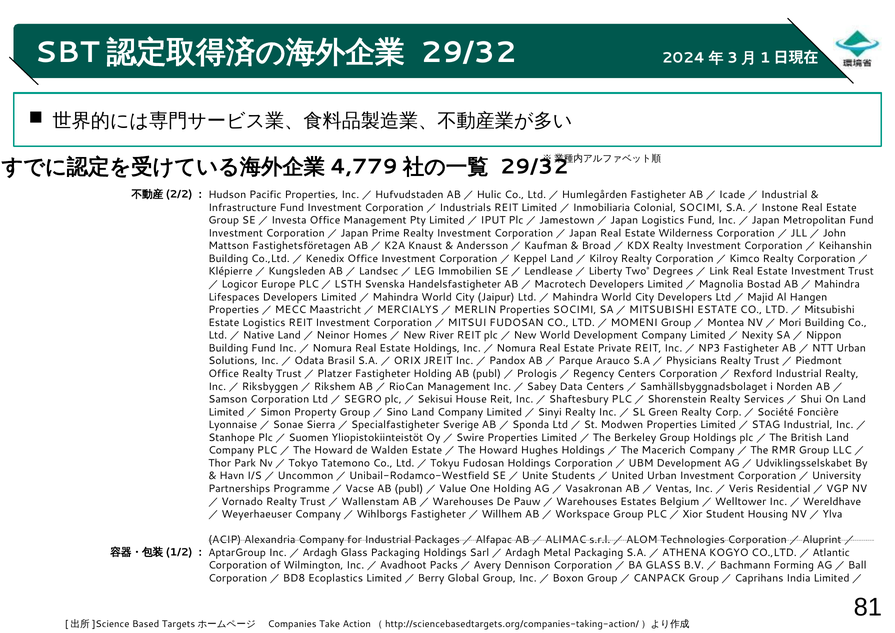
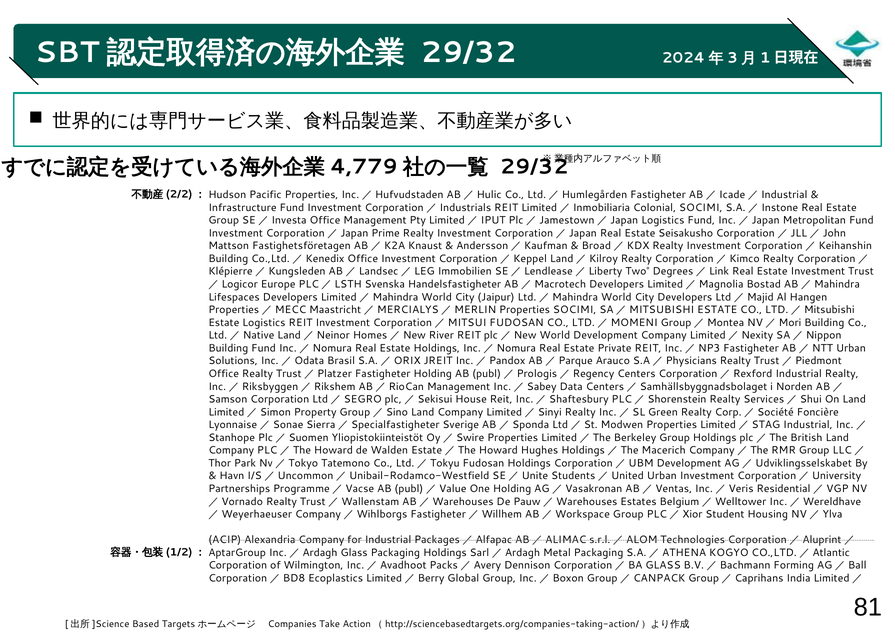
Wilderness: Wilderness -> Seisakusho
